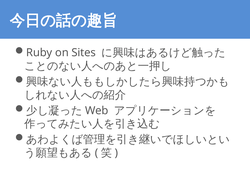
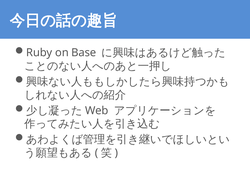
Sites: Sites -> Base
